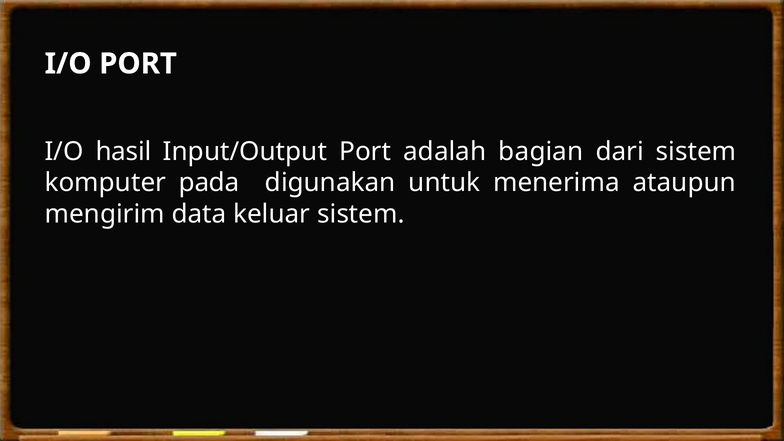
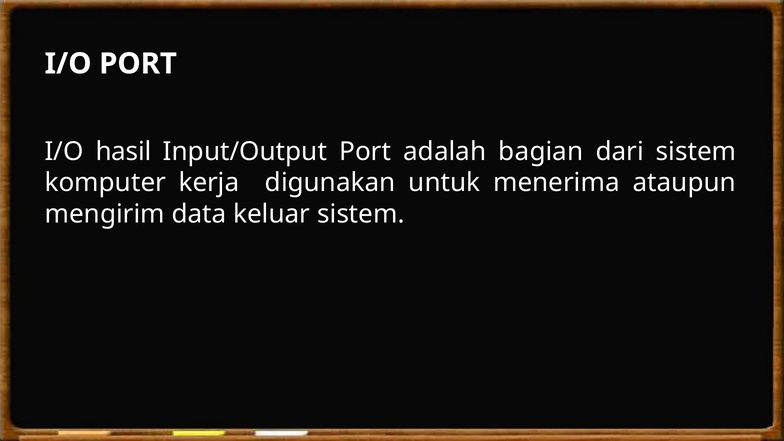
pada: pada -> kerja
